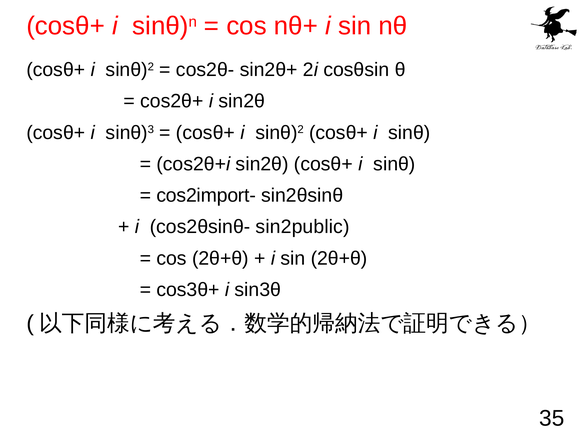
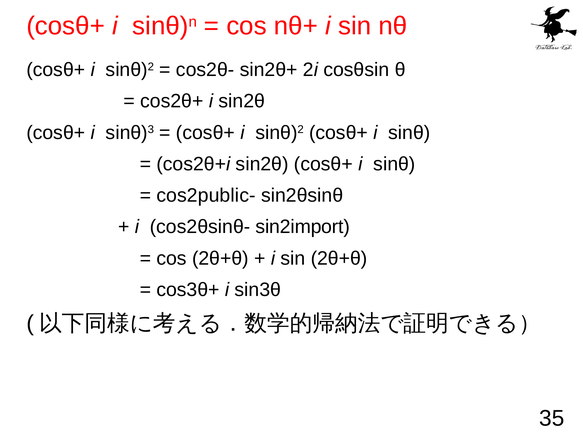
cos2import-: cos2import- -> cos2public-
sin2public: sin2public -> sin2import
